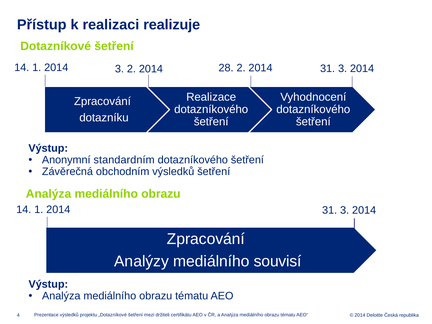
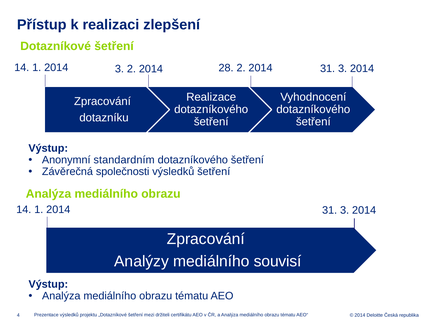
realizuje: realizuje -> zlepšení
obchodním: obchodním -> společnosti
